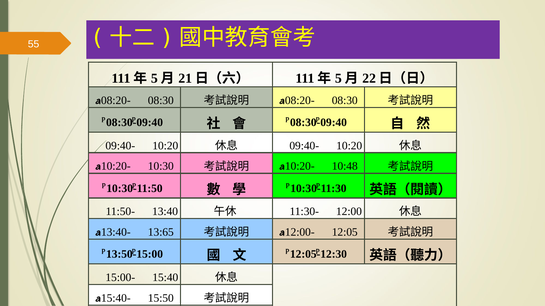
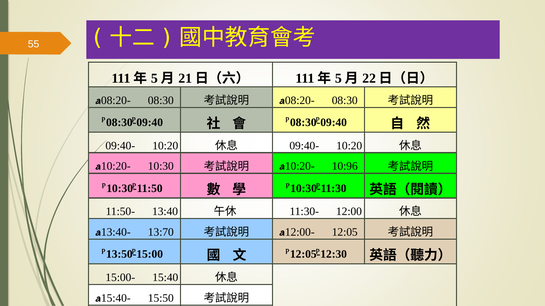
10:48: 10:48 -> 10:96
13:65: 13:65 -> 13:70
